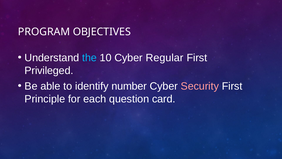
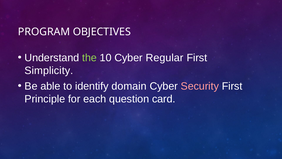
the colour: light blue -> light green
Privileged: Privileged -> Simplicity
number: number -> domain
